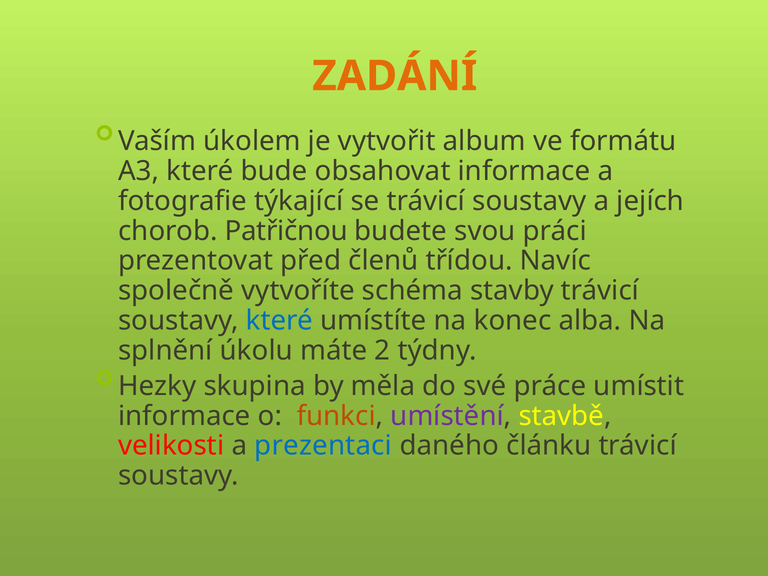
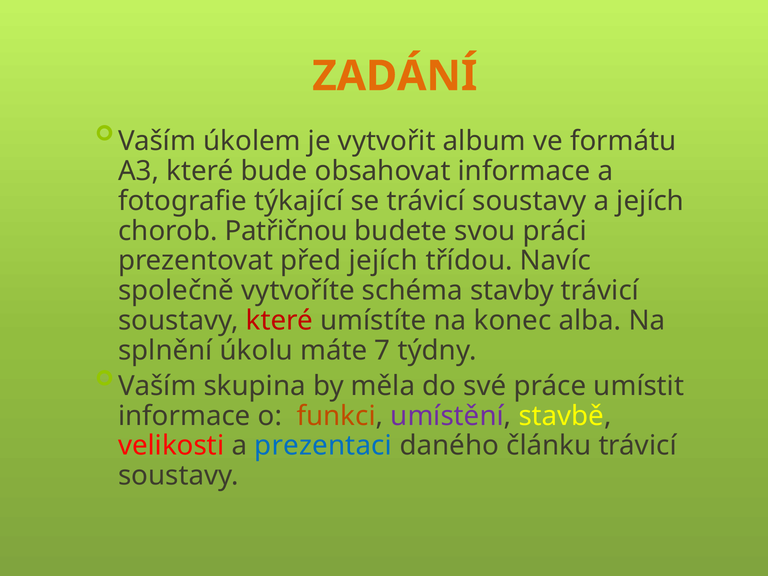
před členů: členů -> jejích
které at (280, 321) colour: blue -> red
2: 2 -> 7
Hezky at (157, 386): Hezky -> Vaším
